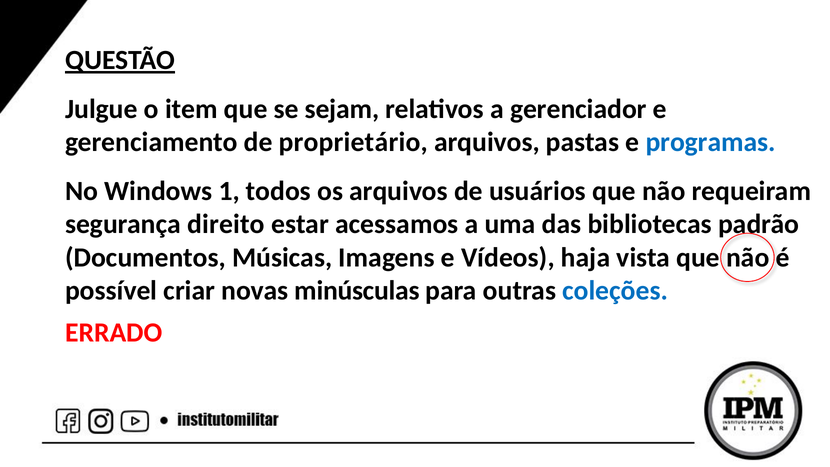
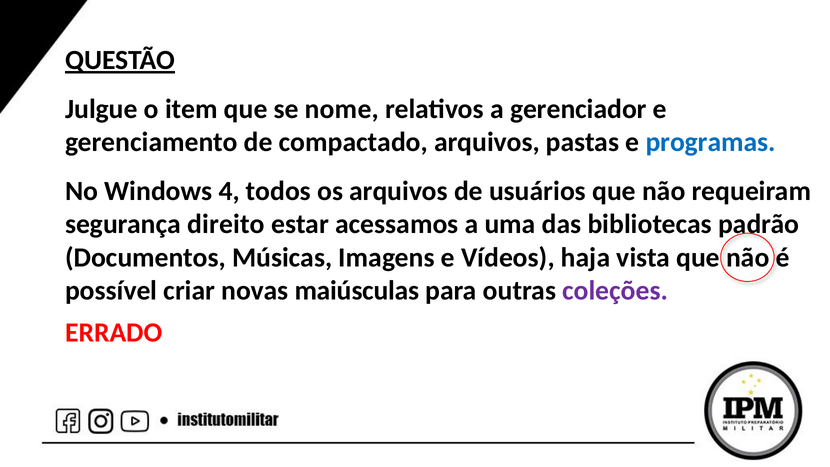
sejam: sejam -> nome
proprietário: proprietário -> compactado
1: 1 -> 4
minúsculas: minúsculas -> maiúsculas
coleções colour: blue -> purple
